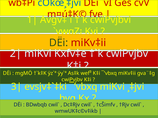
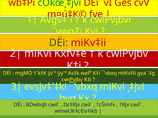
cÖkœ¸‡jvi colour: blue -> green
